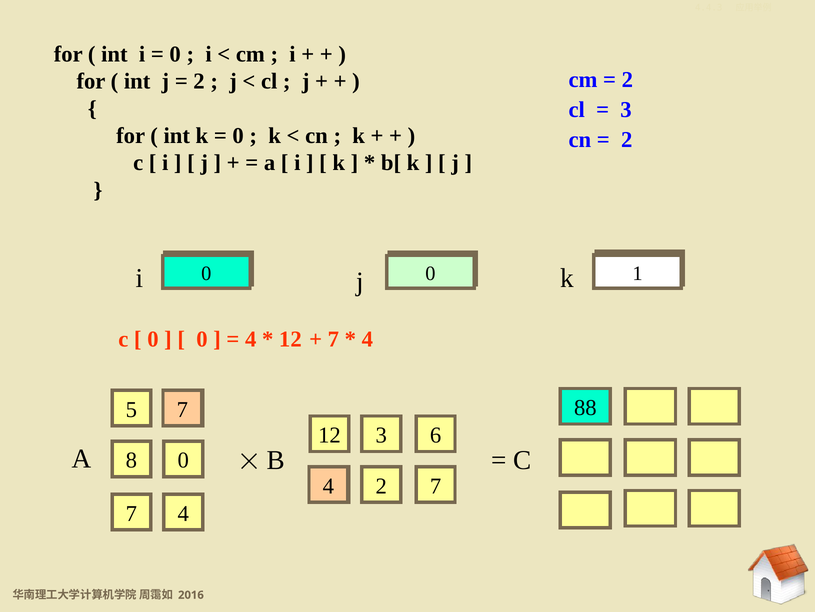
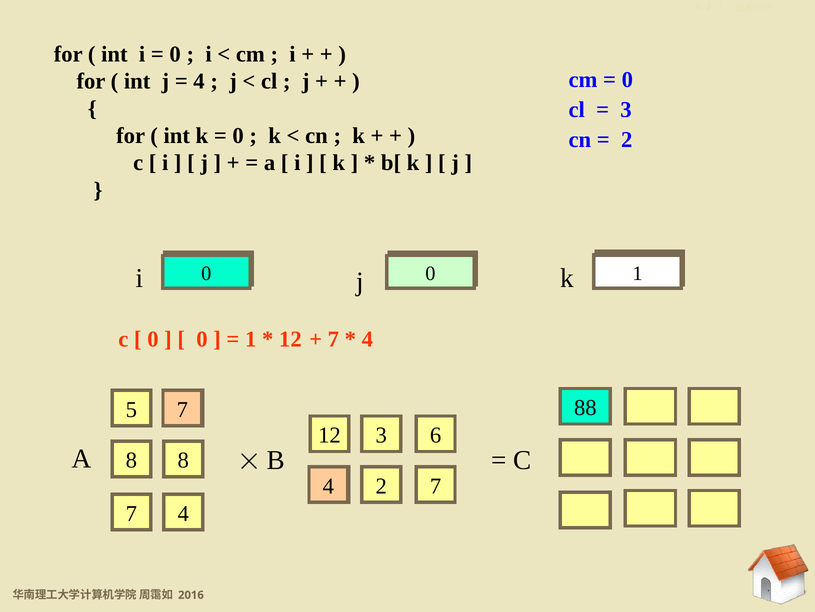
2 at (627, 80): 2 -> 0
2 at (199, 81): 2 -> 4
4 at (251, 339): 4 -> 1
8 0: 0 -> 8
